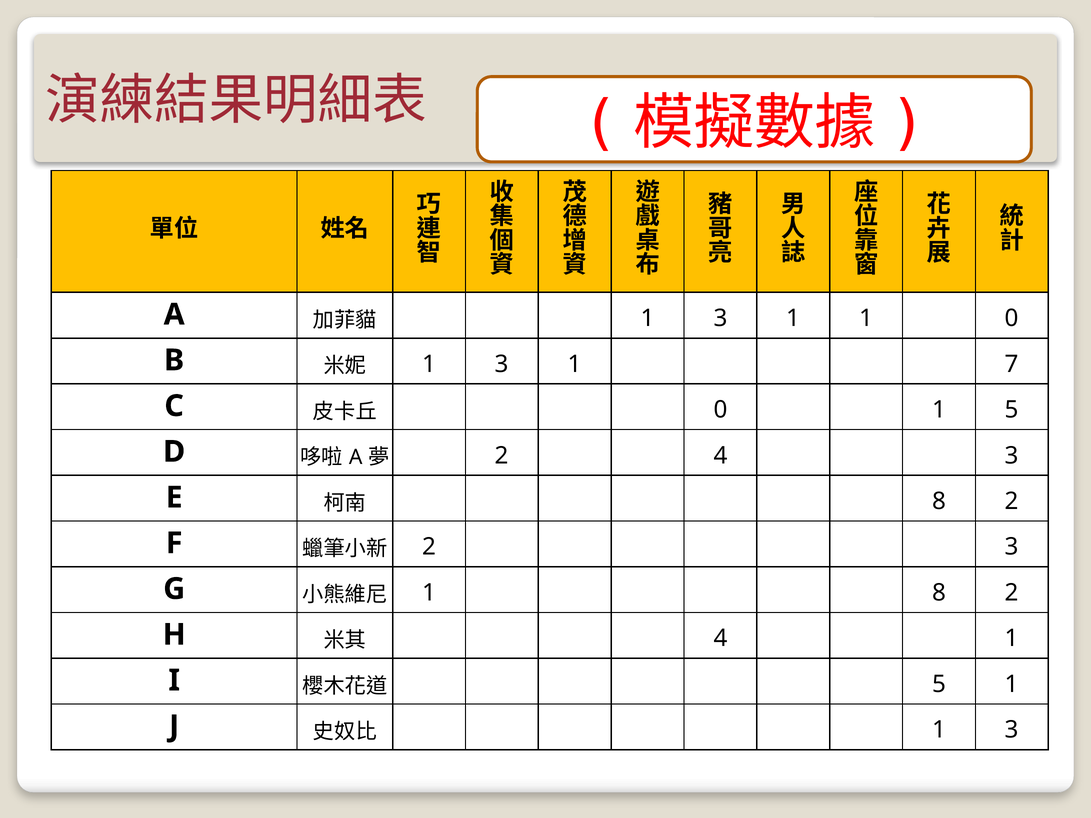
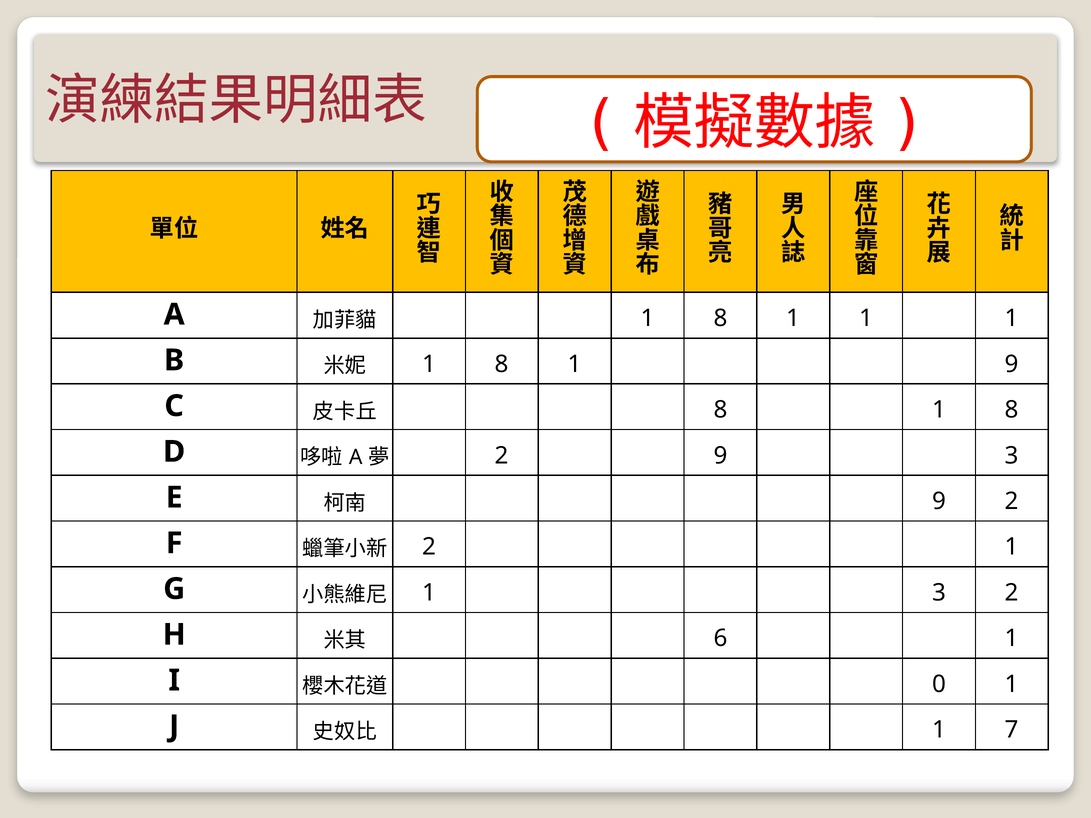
3 at (720, 318): 3 -> 8
1 1 0: 0 -> 1
3 at (502, 364): 3 -> 8
1 7: 7 -> 9
0 at (720, 410): 0 -> 8
5 at (1012, 410): 5 -> 8
2 4: 4 -> 9
8 at (939, 501): 8 -> 9
2 3: 3 -> 1
1 8: 8 -> 3
4 at (720, 639): 4 -> 6
5 at (939, 684): 5 -> 0
3 at (1012, 730): 3 -> 7
